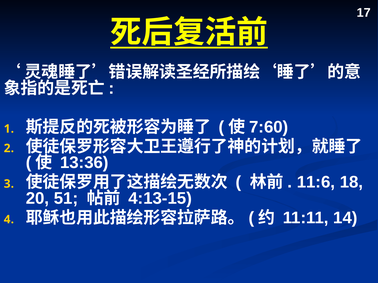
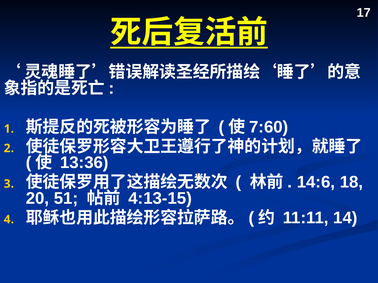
11:6: 11:6 -> 14:6
